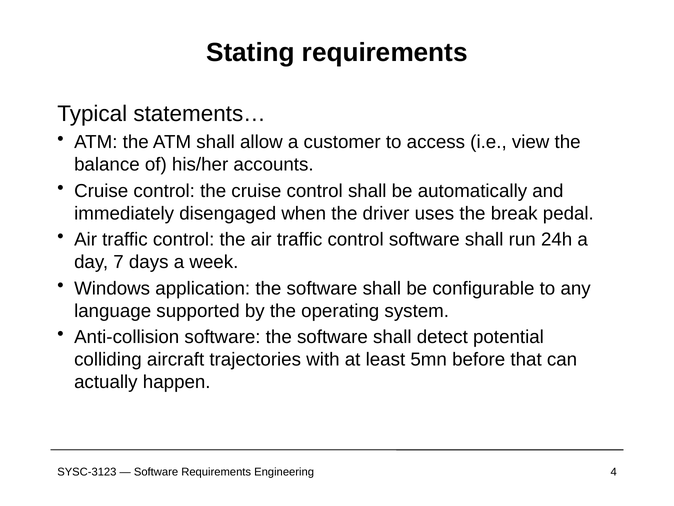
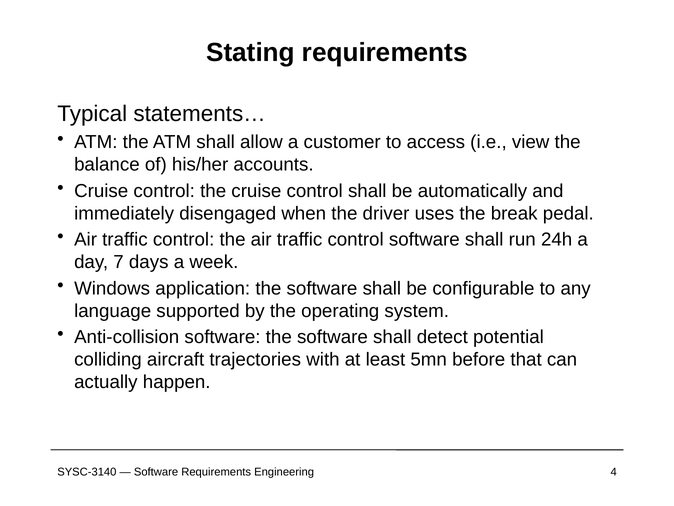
SYSC-3123: SYSC-3123 -> SYSC-3140
